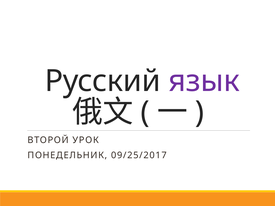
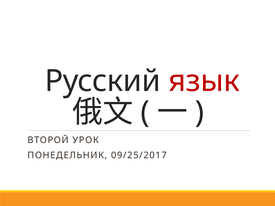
язык colour: purple -> red
